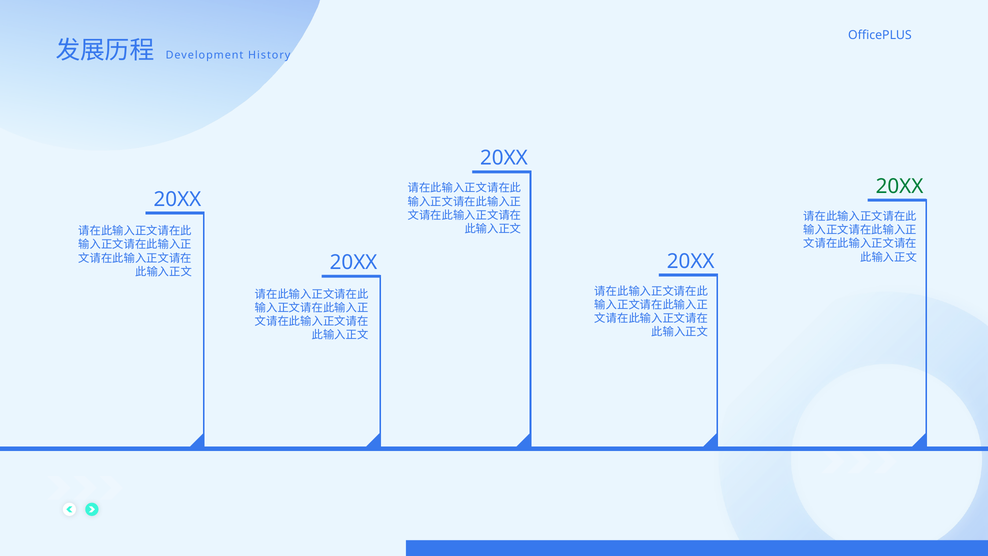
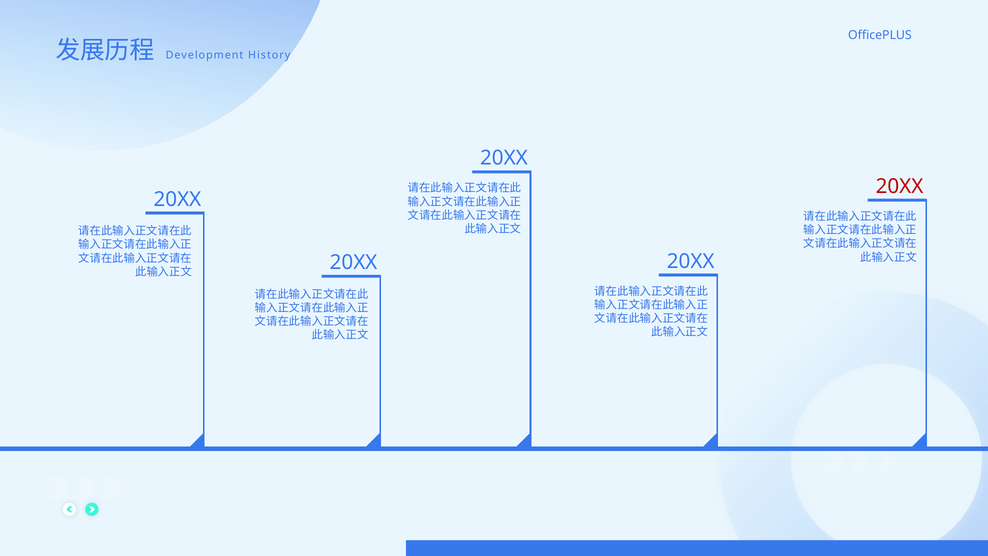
20XX at (900, 186) colour: green -> red
